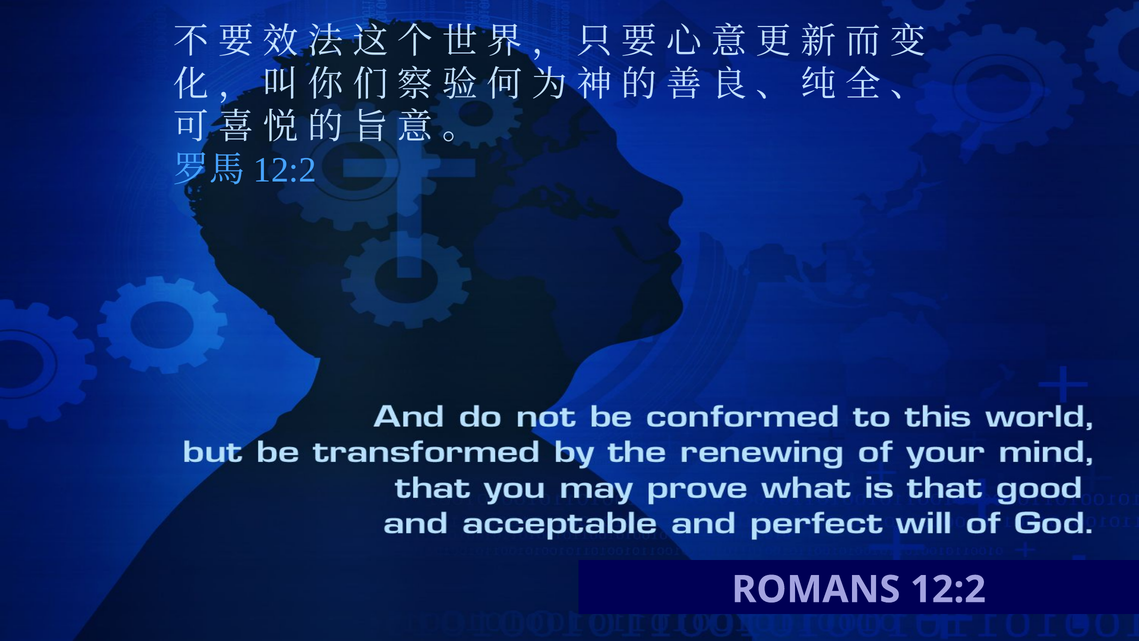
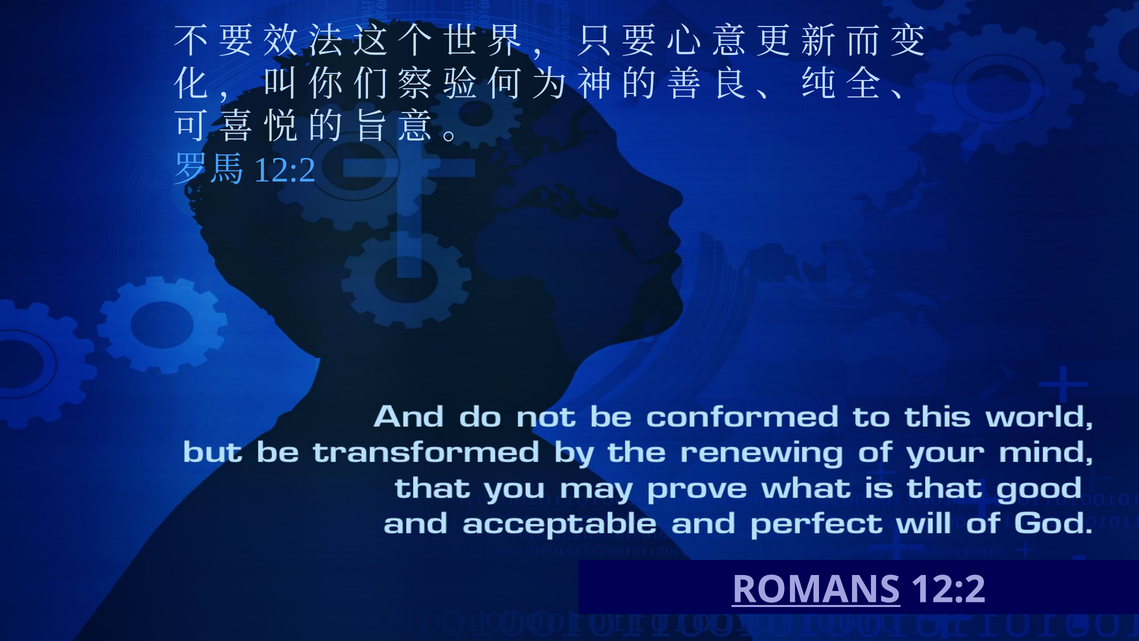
ROMANS underline: none -> present
